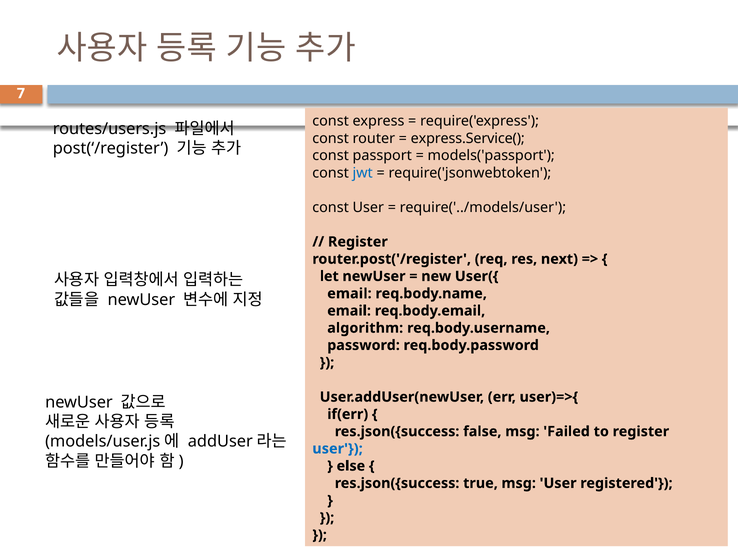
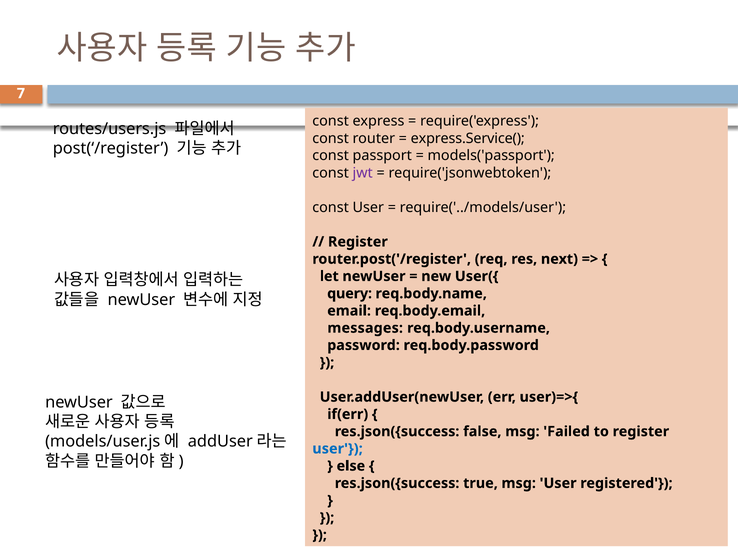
jwt colour: blue -> purple
email at (349, 293): email -> query
algorithm: algorithm -> messages
